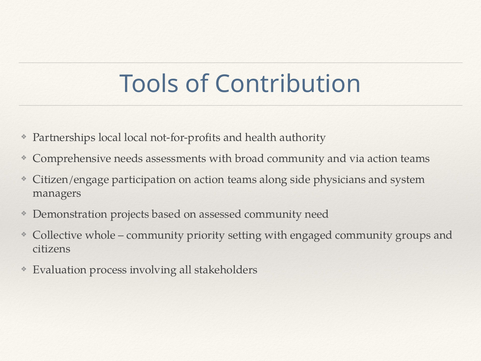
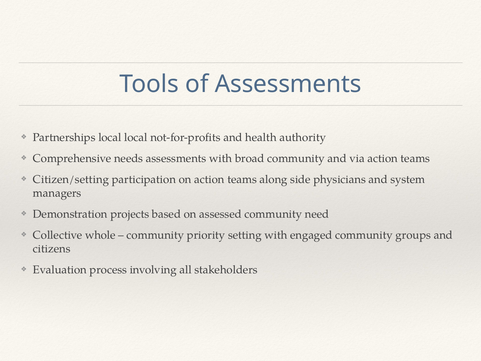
of Contribution: Contribution -> Assessments
Citizen/engage: Citizen/engage -> Citizen/setting
